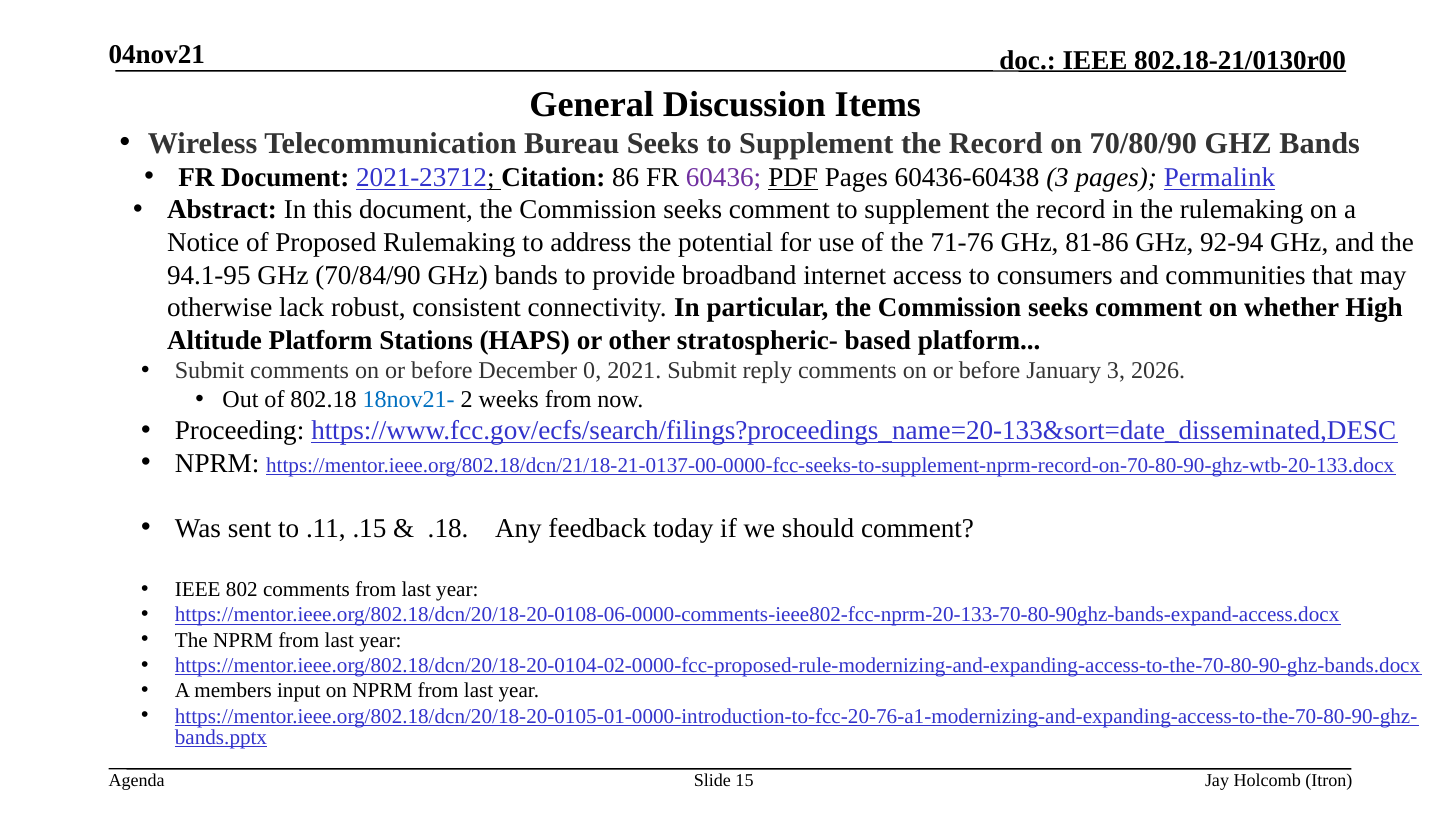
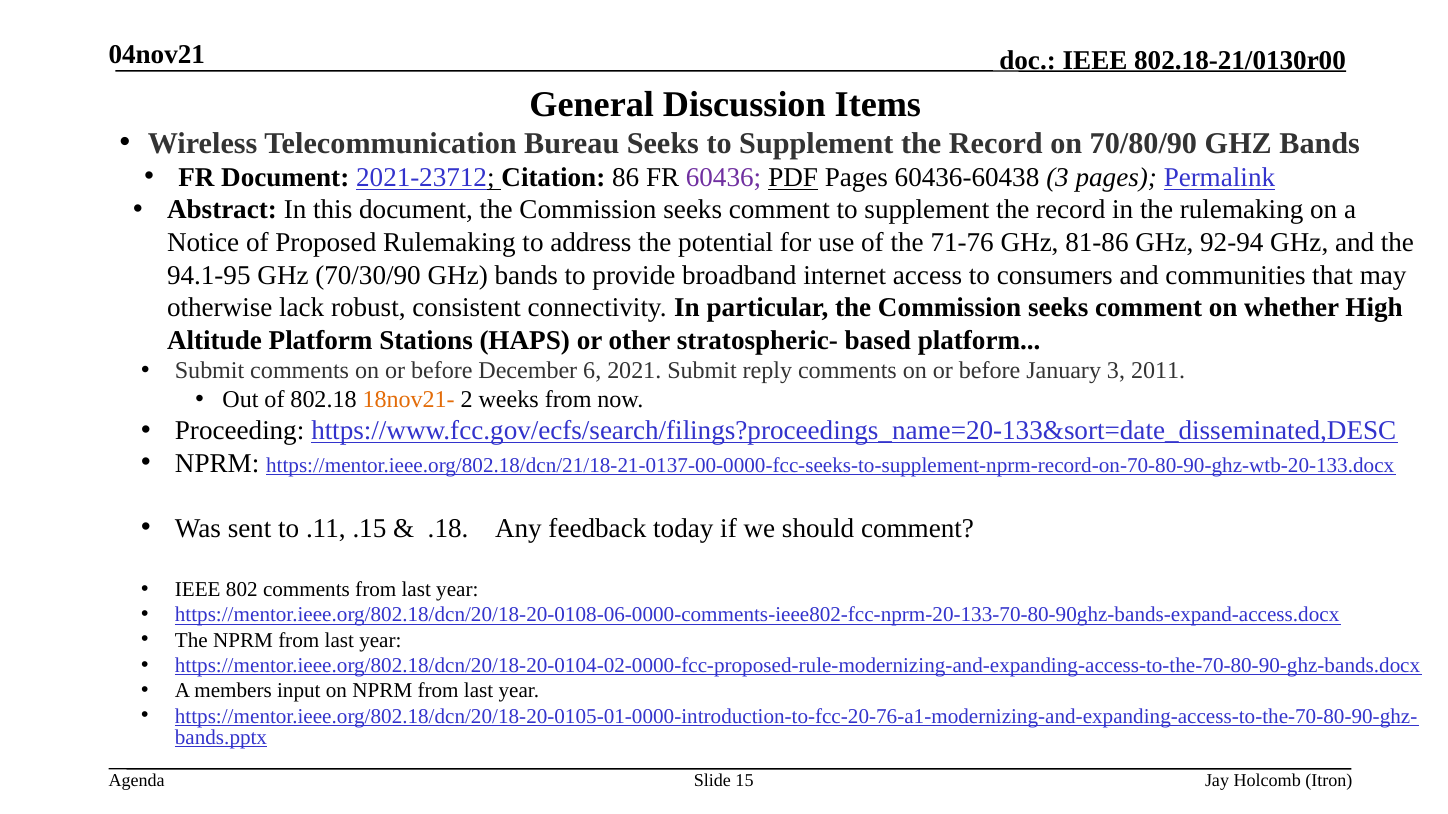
70/84/90: 70/84/90 -> 70/30/90
0: 0 -> 6
2026: 2026 -> 2011
18nov21- colour: blue -> orange
